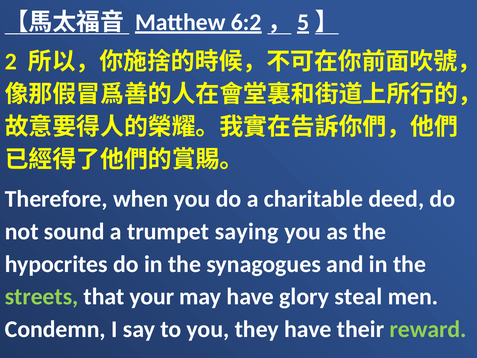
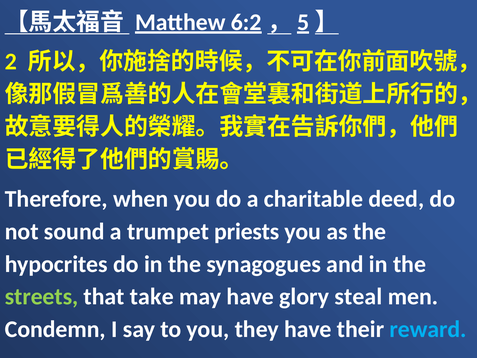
saying: saying -> priests
your: your -> take
reward colour: light green -> light blue
